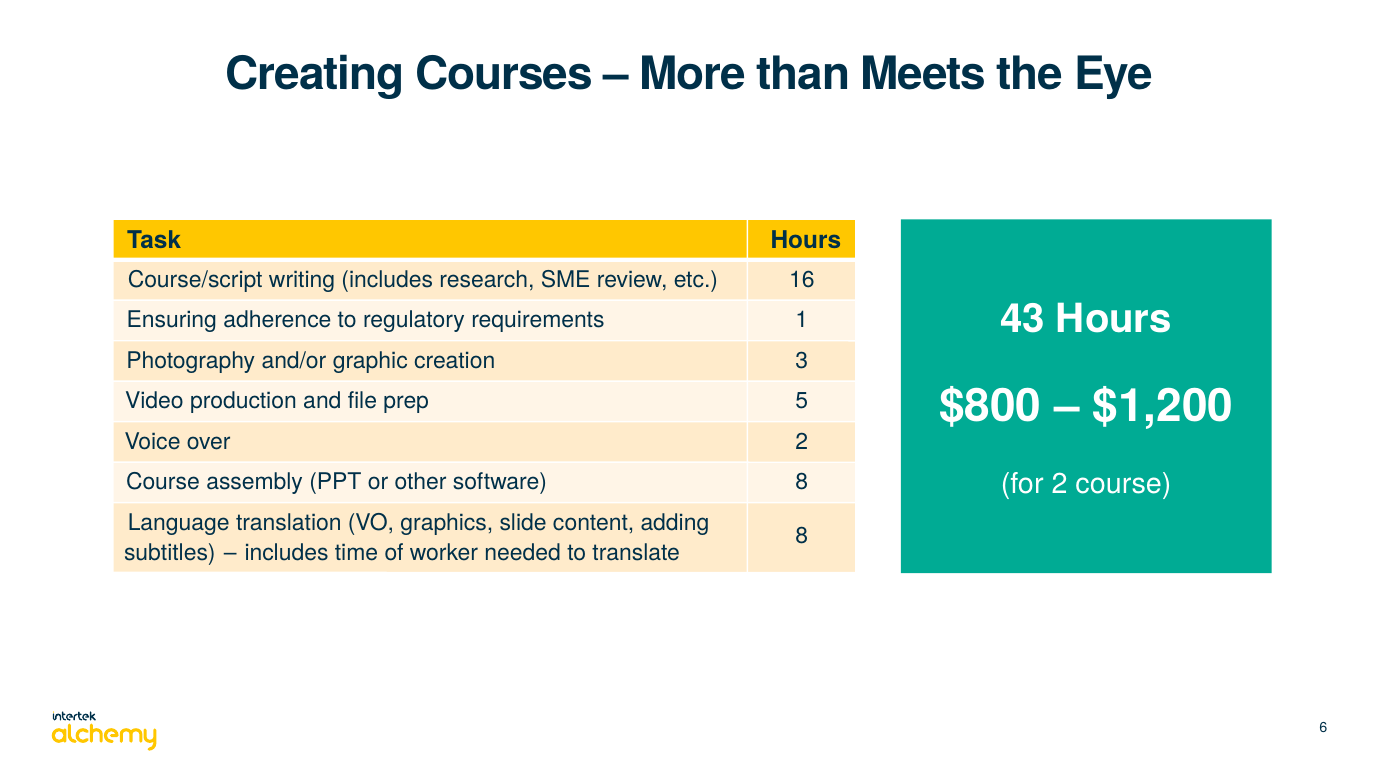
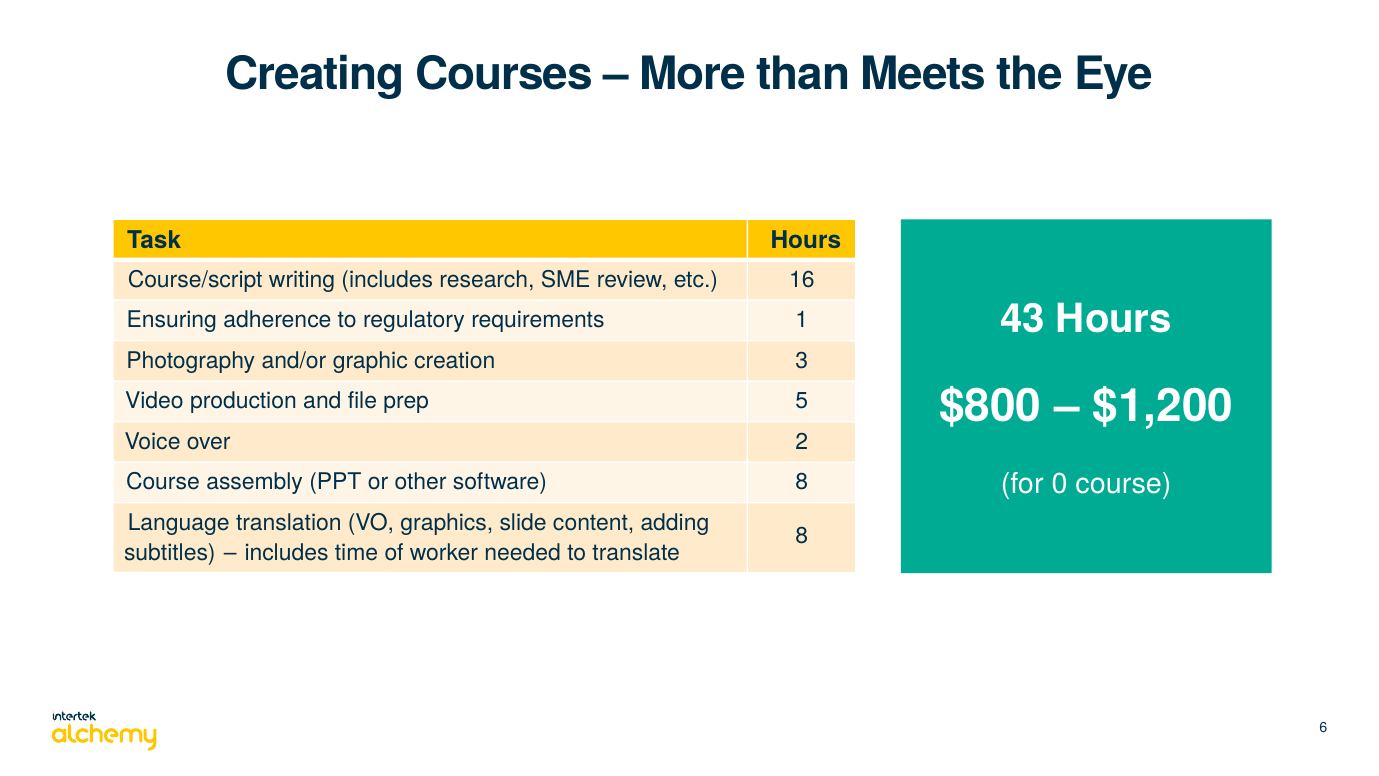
for 2: 2 -> 0
